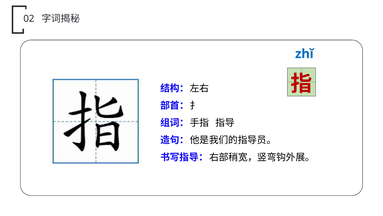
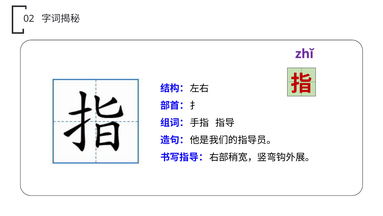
zhǐ colour: blue -> purple
